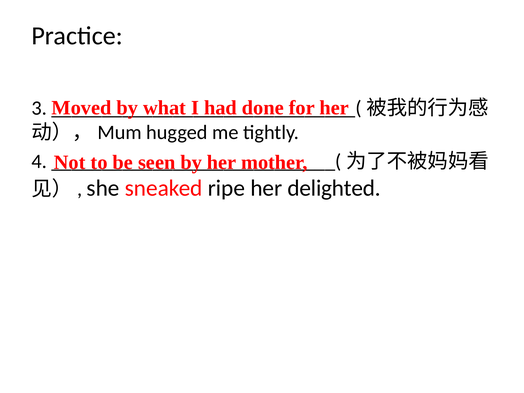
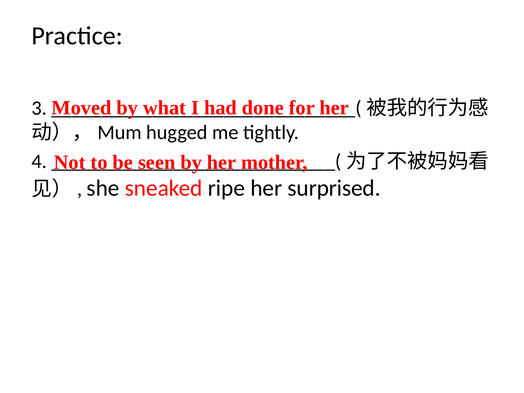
delighted: delighted -> surprised
